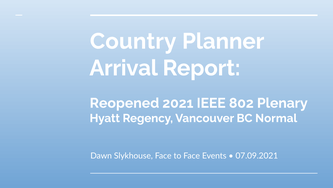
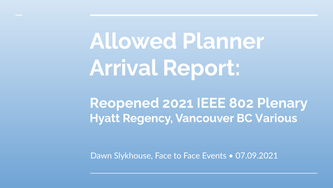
Country: Country -> Allowed
Normal: Normal -> Various
